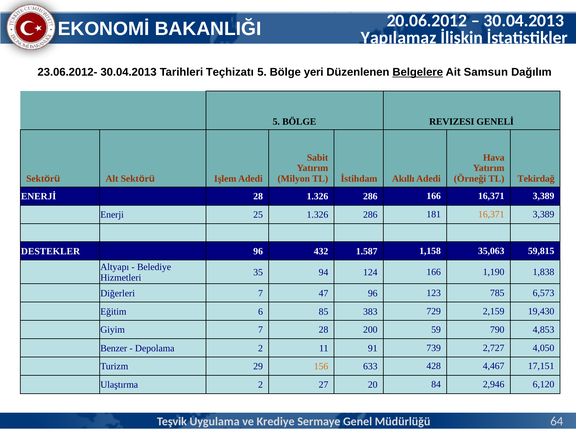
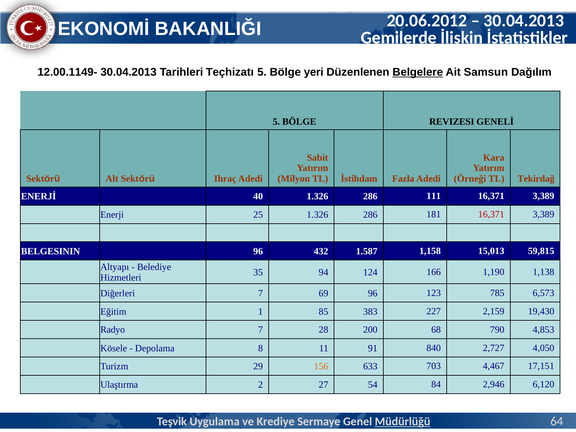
Yapılamaz: Yapılamaz -> Gemilerde
23.06.2012-: 23.06.2012- -> 12.00.1149-
Hava: Hava -> Kara
Işlem: Işlem -> Ihraç
Akıllı: Akıllı -> Fazla
ENERJİ 28: 28 -> 40
286 166: 166 -> 111
16,371 at (491, 214) colour: orange -> red
DESTEKLER: DESTEKLER -> BELGESININ
35,063: 35,063 -> 15,013
1,838: 1,838 -> 1,138
47: 47 -> 69
6: 6 -> 1
729: 729 -> 227
Giyim: Giyim -> Radyo
59: 59 -> 68
Benzer: Benzer -> Kösele
Depolama 2: 2 -> 8
739: 739 -> 840
428: 428 -> 703
20: 20 -> 54
Müdürlüğü underline: none -> present
